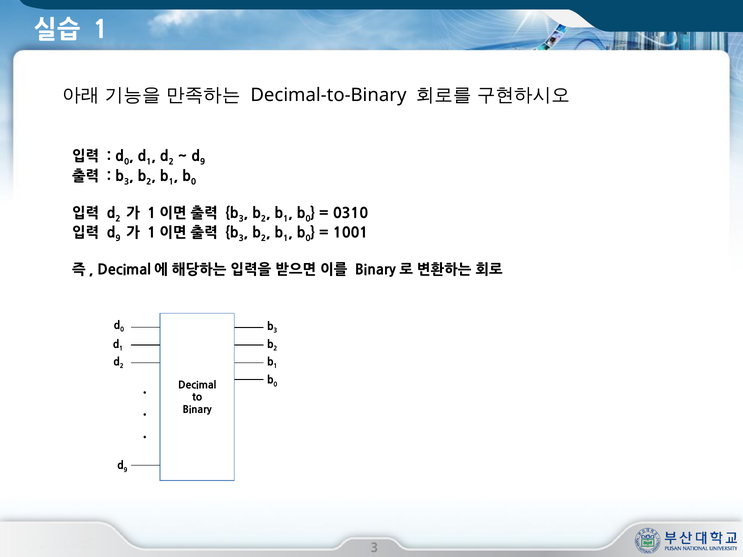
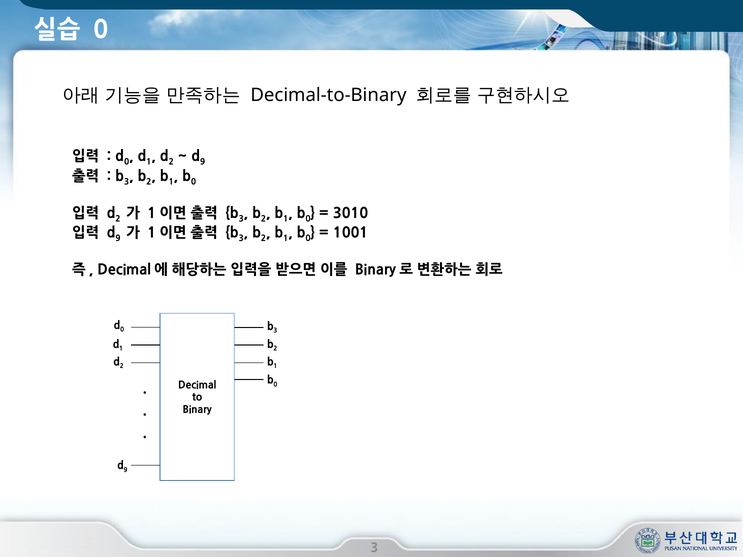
1 at (101, 30): 1 -> 0
0310: 0310 -> 3010
